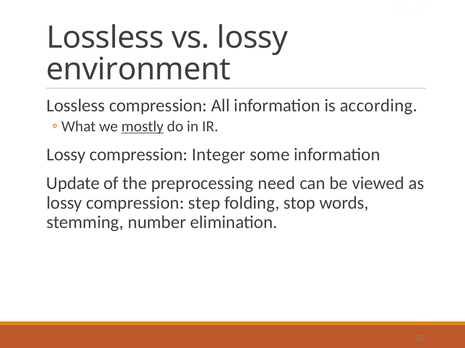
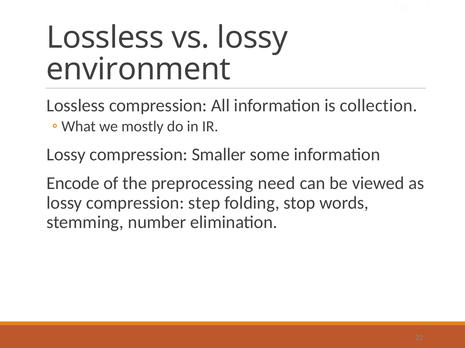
according: according -> collection
mostly underline: present -> none
Integer: Integer -> Smaller
Update: Update -> Encode
